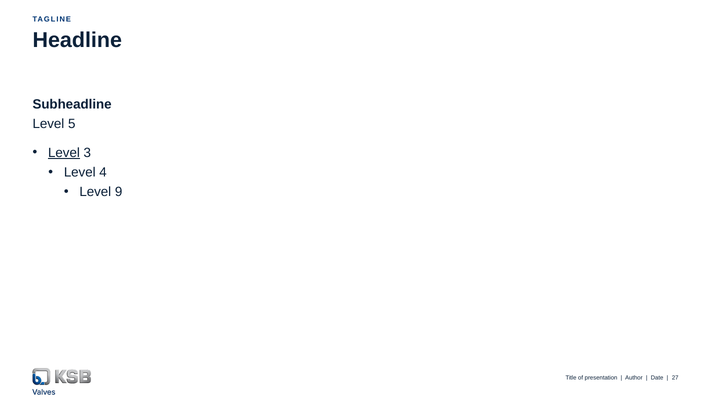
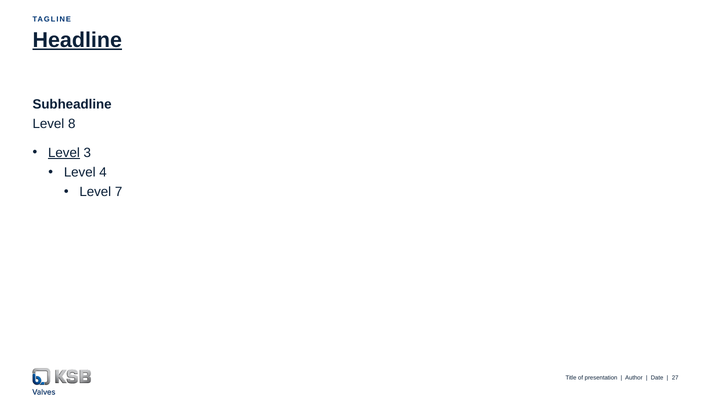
Headline underline: none -> present
5: 5 -> 8
9: 9 -> 7
